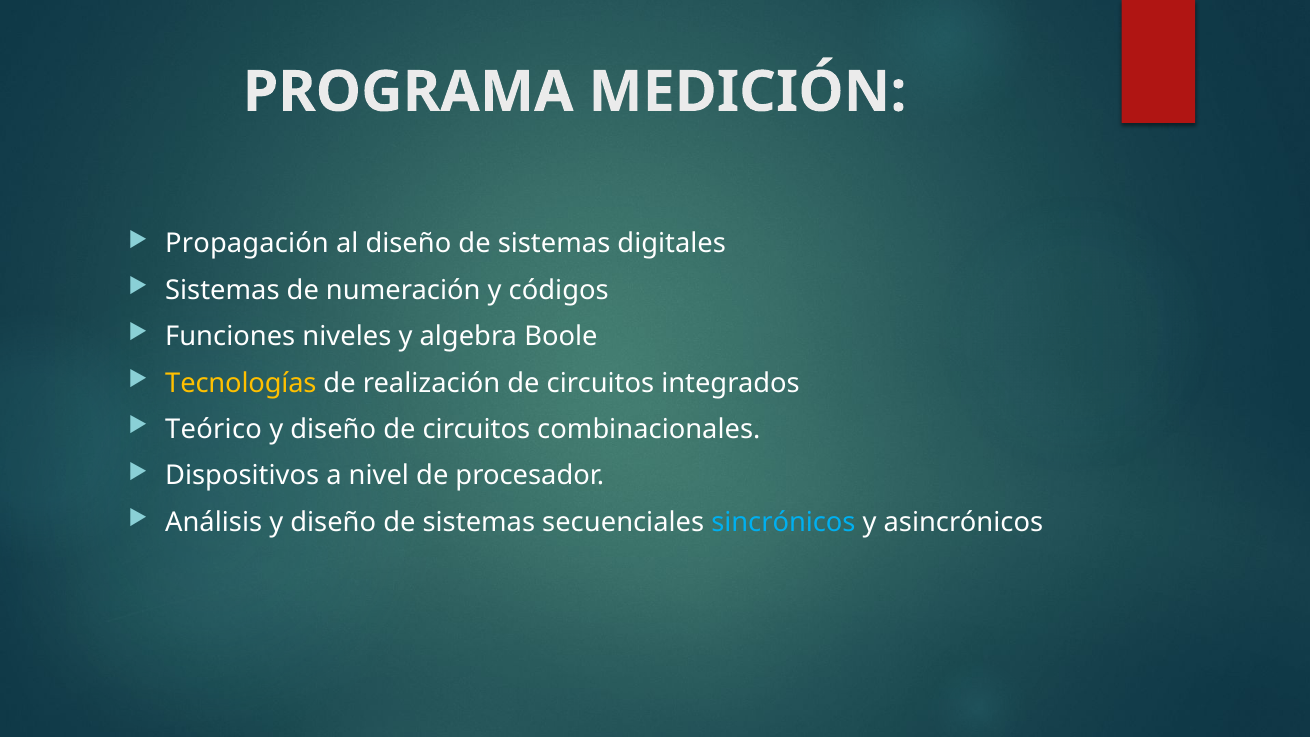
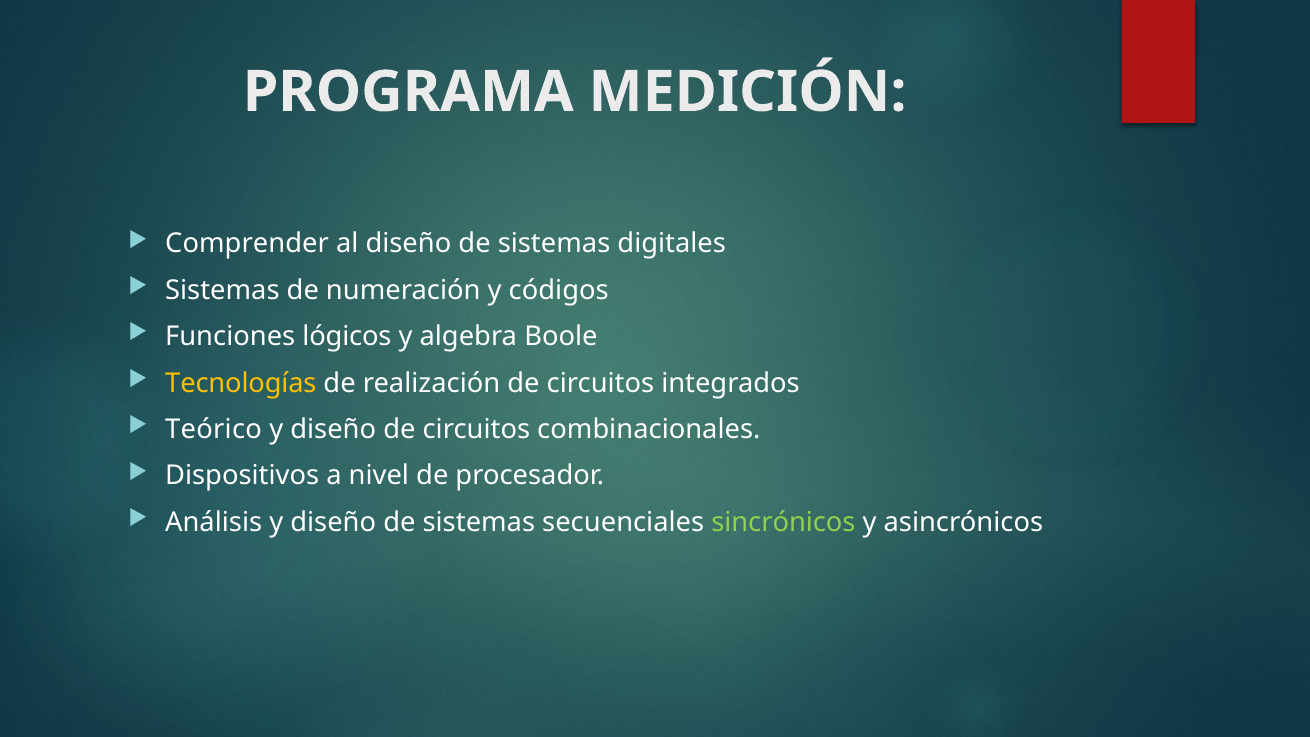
Propagación: Propagación -> Comprender
niveles: niveles -> lógicos
sincrónicos colour: light blue -> light green
